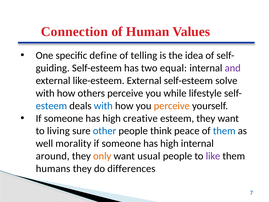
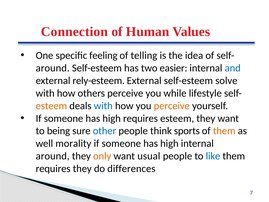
define: define -> feeling
guiding at (53, 68): guiding -> around
equal: equal -> easier
and colour: purple -> blue
like-esteem: like-esteem -> rely-esteem
esteem at (51, 106) colour: blue -> orange
high creative: creative -> requires
living: living -> being
peace: peace -> sports
them at (224, 131) colour: blue -> orange
like colour: purple -> blue
humans at (53, 168): humans -> requires
